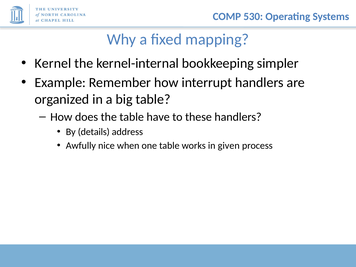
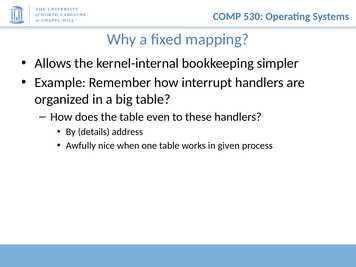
Kernel: Kernel -> Allows
have: have -> even
